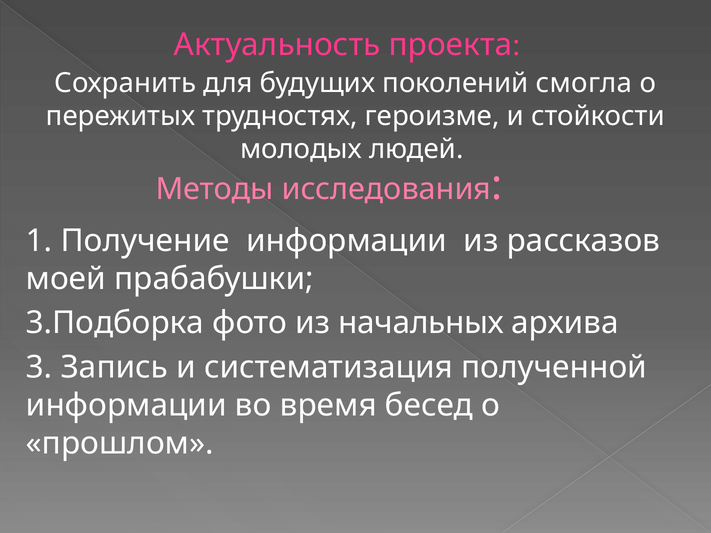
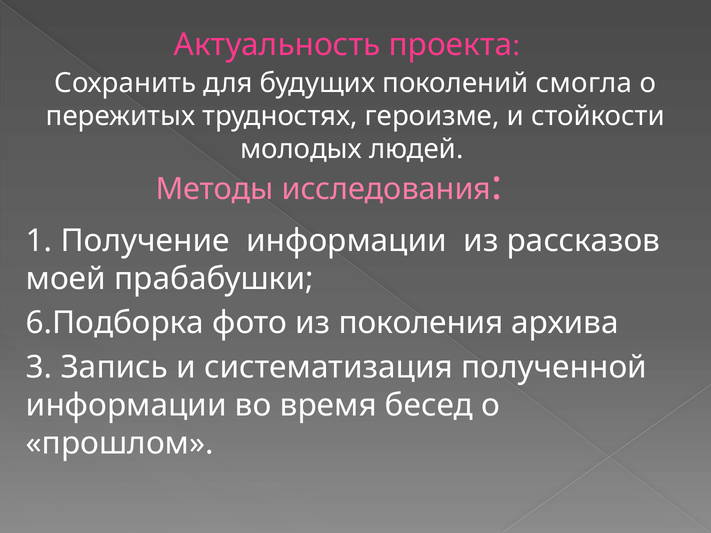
3.Подборка: 3.Подборка -> 6.Подборка
начальных: начальных -> поколения
